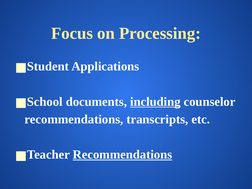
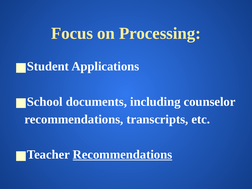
including underline: present -> none
